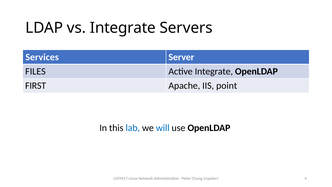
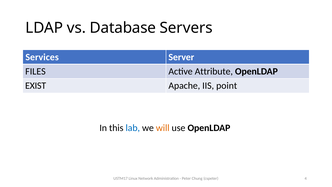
vs Integrate: Integrate -> Database
Active Integrate: Integrate -> Attribute
FIRST: FIRST -> EXIST
will colour: blue -> orange
